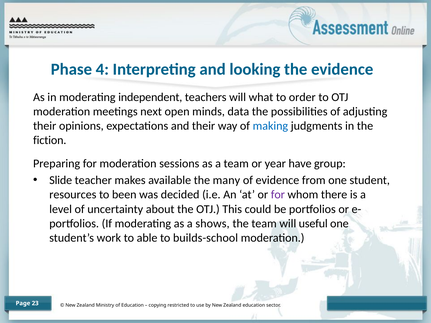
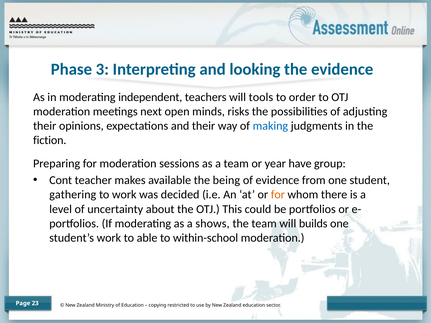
4: 4 -> 3
what: what -> tools
data: data -> risks
Slide: Slide -> Cont
many: many -> being
resources: resources -> gathering
to been: been -> work
for at (278, 195) colour: purple -> orange
useful: useful -> builds
builds-school: builds-school -> within-school
